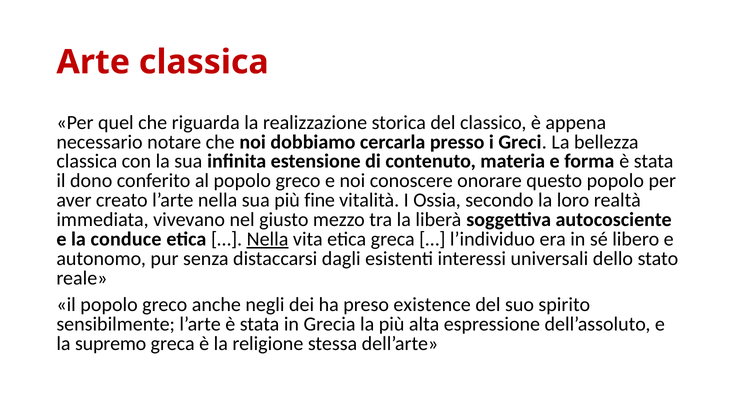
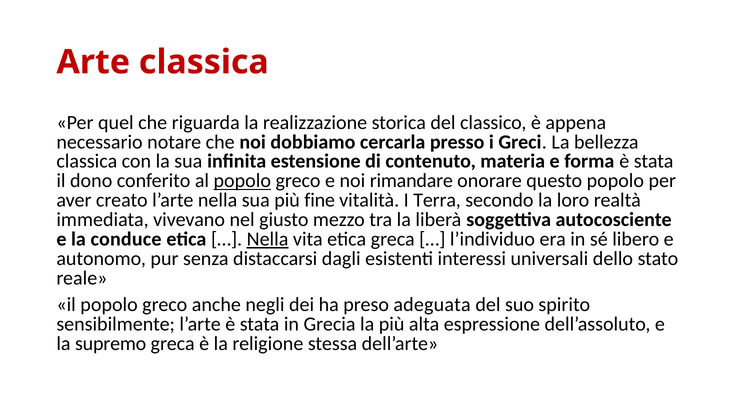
popolo at (242, 181) underline: none -> present
conoscere: conoscere -> rimandare
Ossia: Ossia -> Terra
existence: existence -> adeguata
